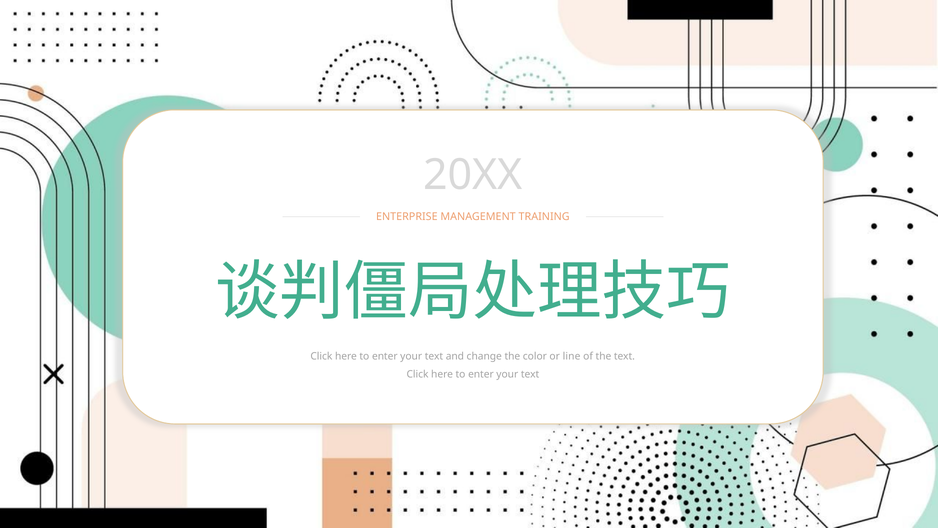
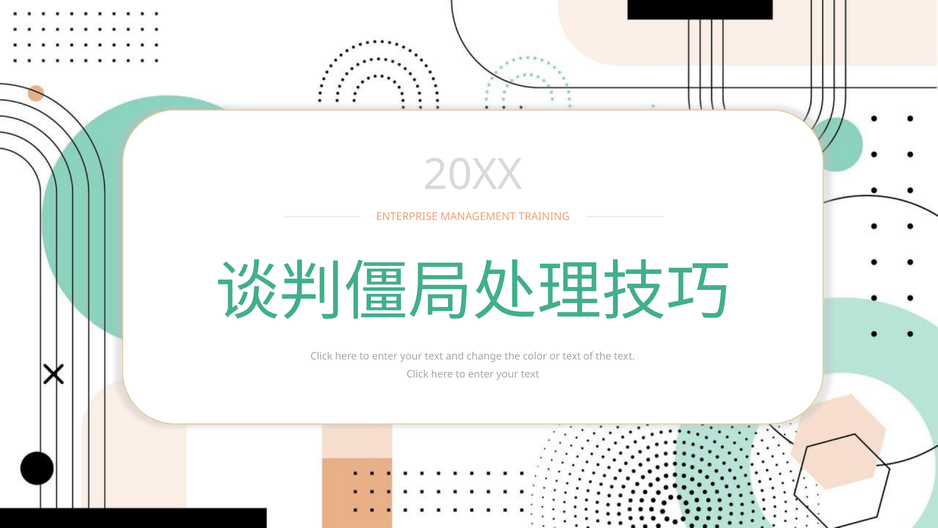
or line: line -> text
